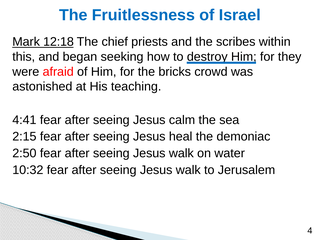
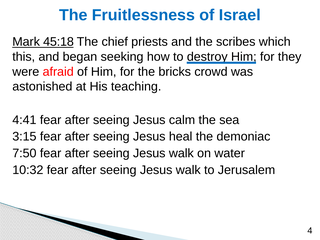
12:18: 12:18 -> 45:18
within: within -> which
2:15: 2:15 -> 3:15
2:50: 2:50 -> 7:50
